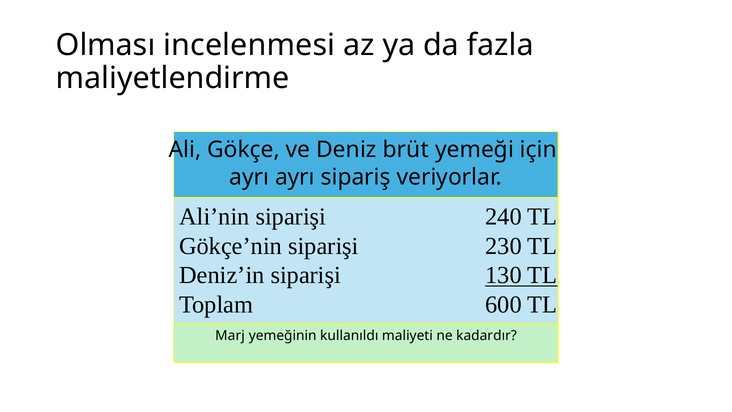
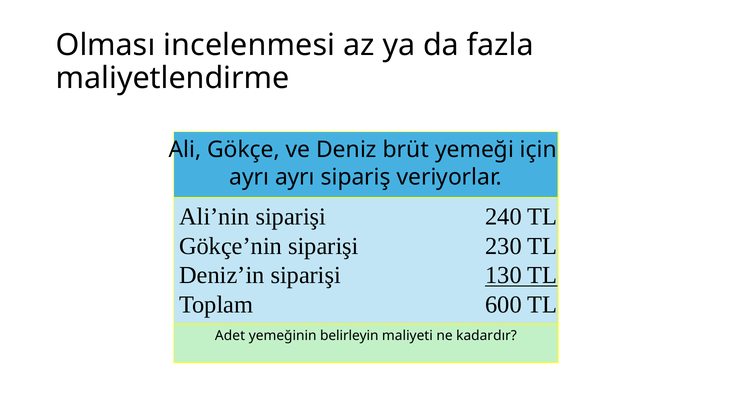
Marj: Marj -> Adet
kullanıldı: kullanıldı -> belirleyin
